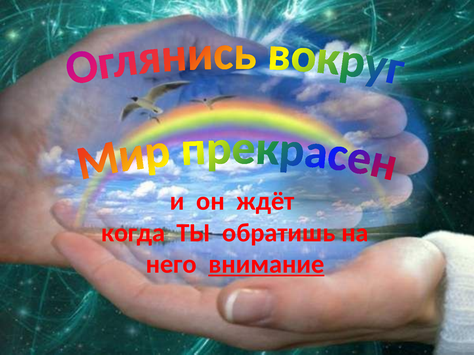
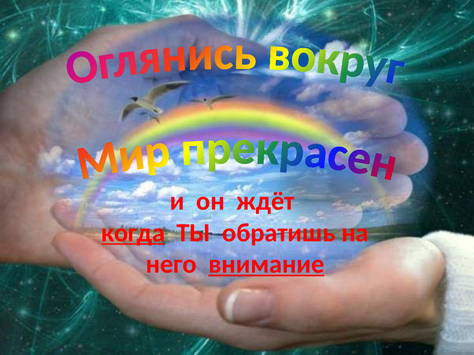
когда underline: none -> present
